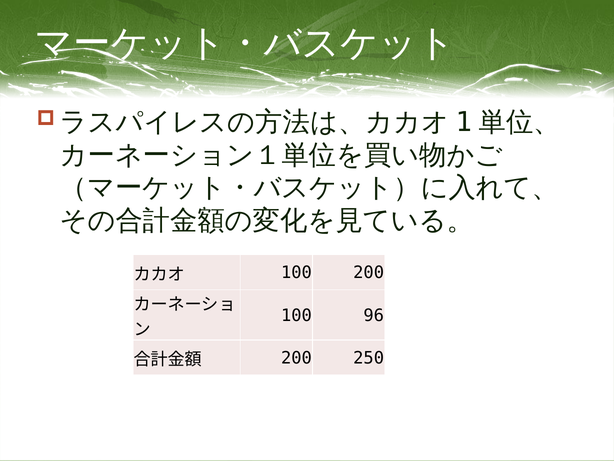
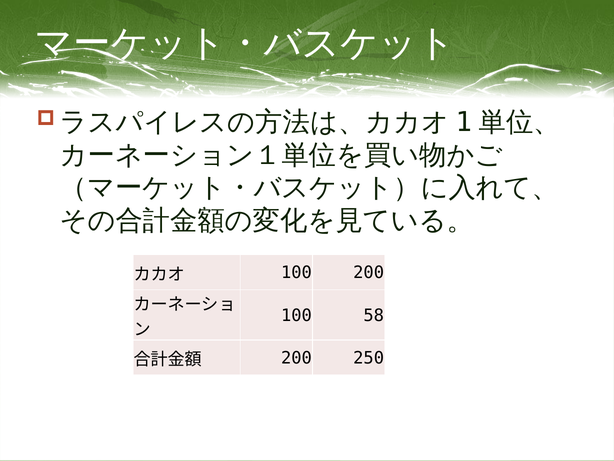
96: 96 -> 58
